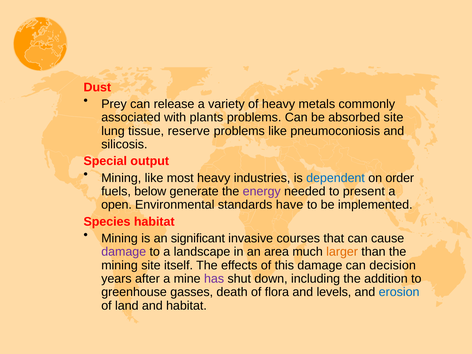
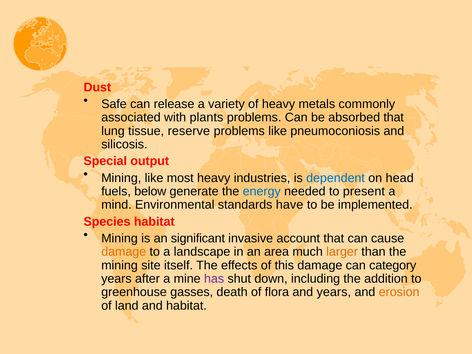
Prey: Prey -> Safe
absorbed site: site -> that
order: order -> head
energy colour: purple -> blue
open: open -> mind
courses: courses -> account
damage at (124, 252) colour: purple -> orange
decision: decision -> category
and levels: levels -> years
erosion colour: blue -> orange
